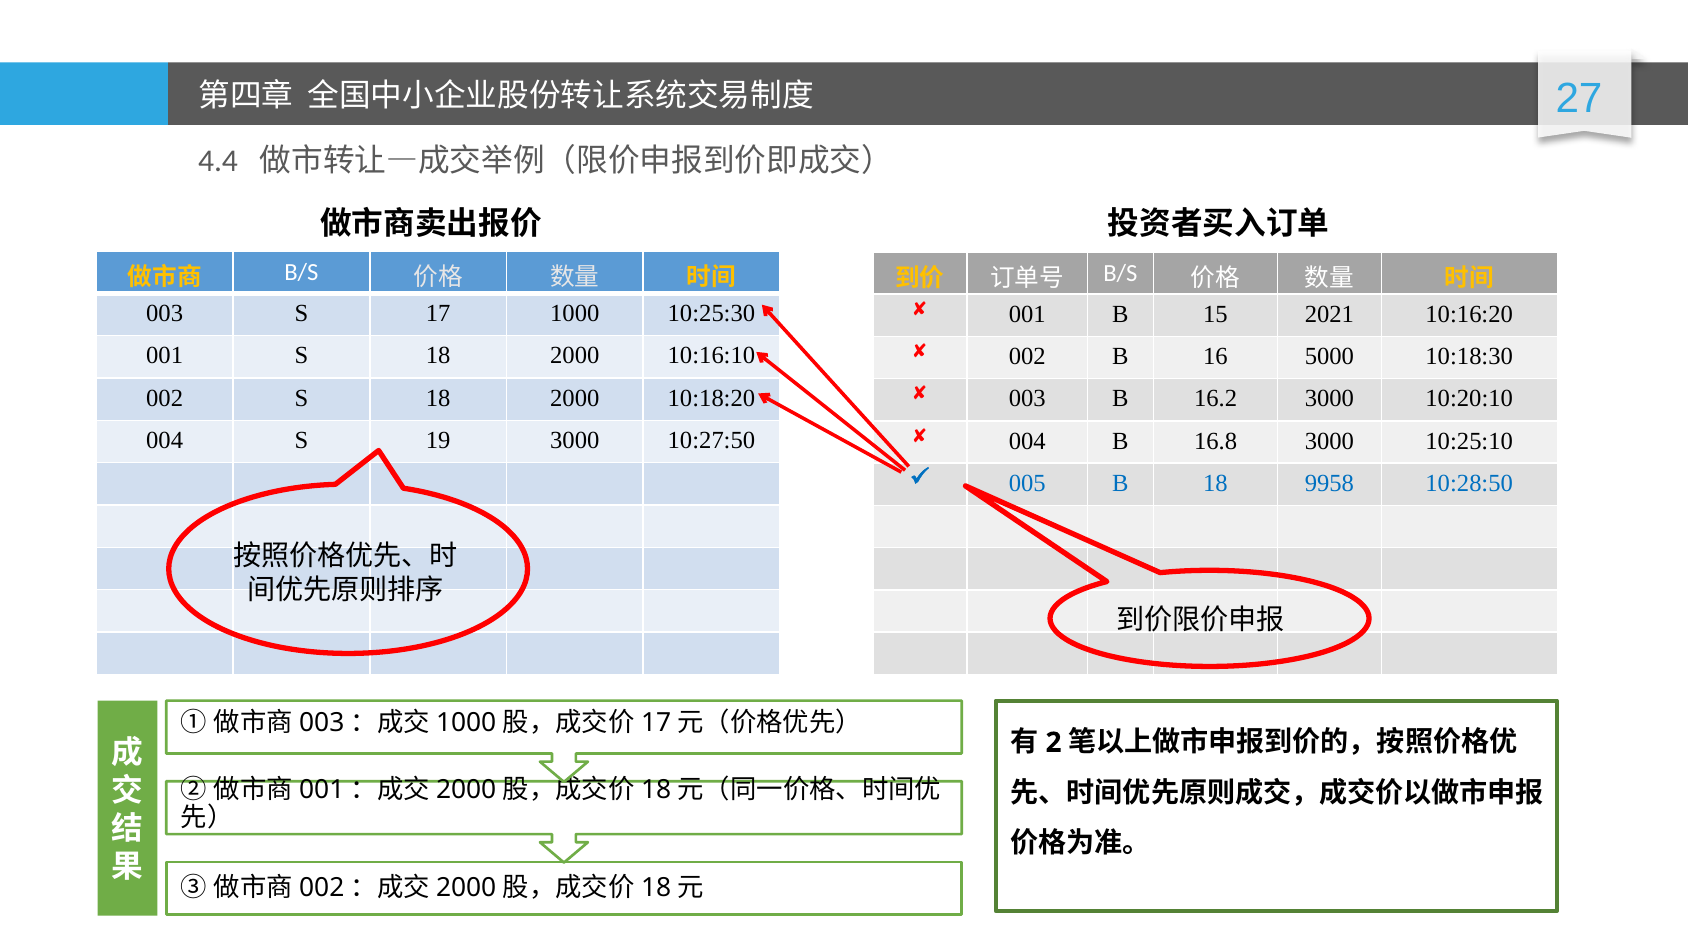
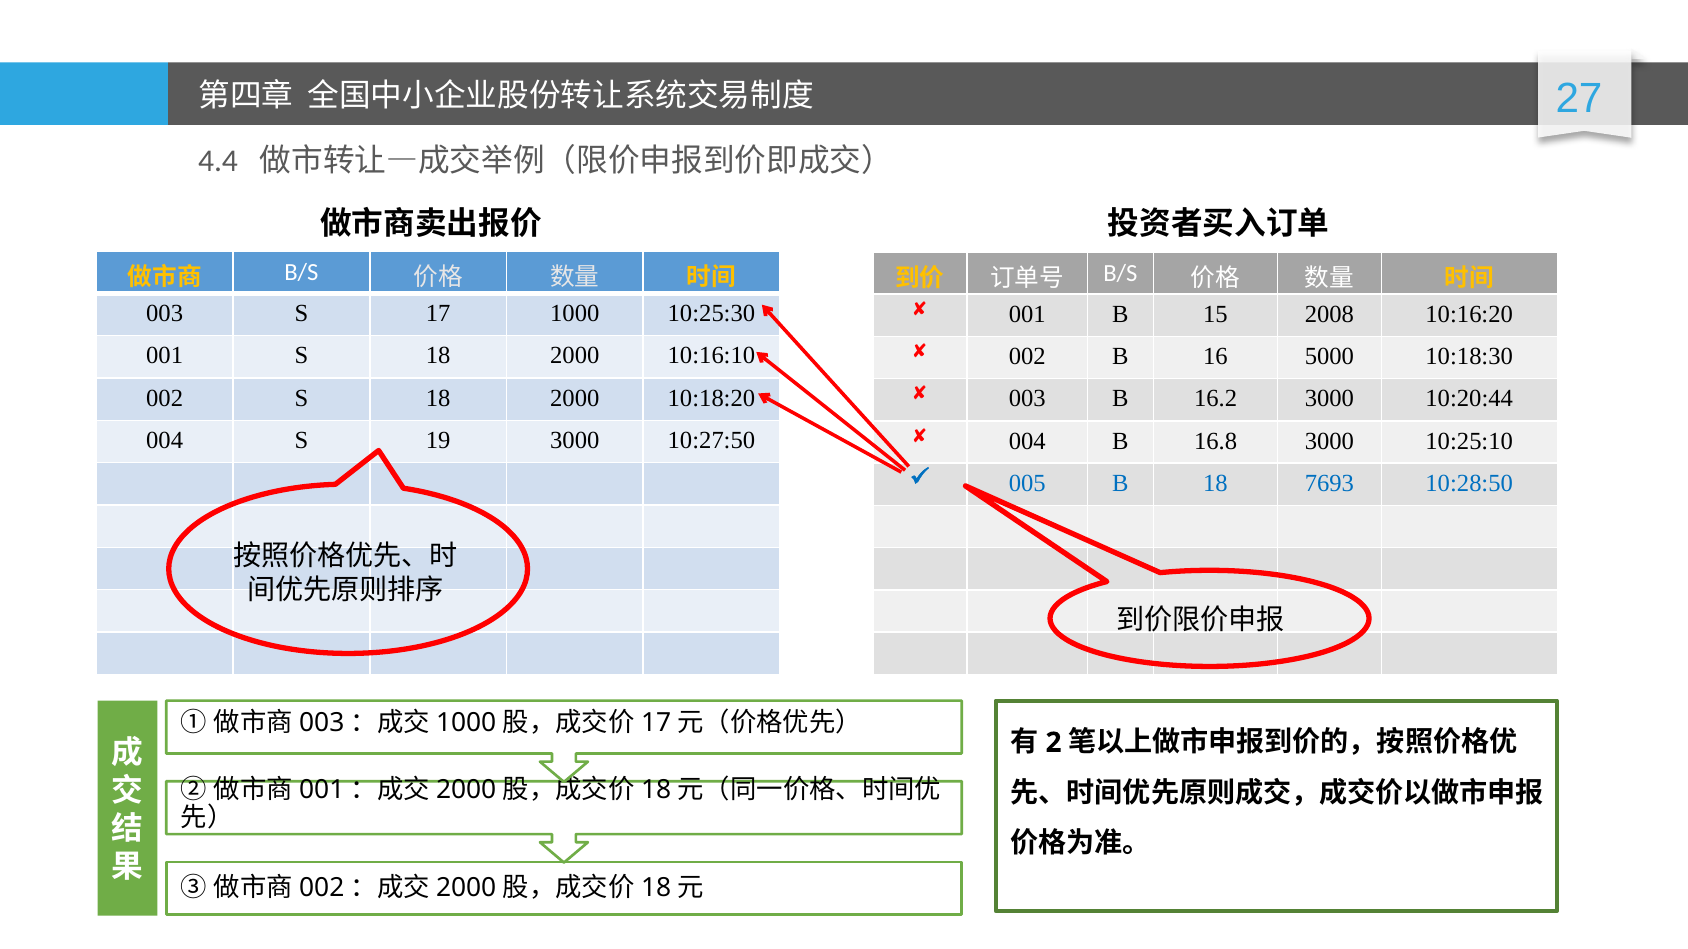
2021: 2021 -> 2008
10:20:10: 10:20:10 -> 10:20:44
9958: 9958 -> 7693
